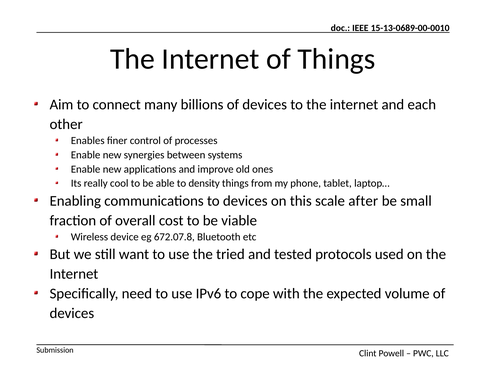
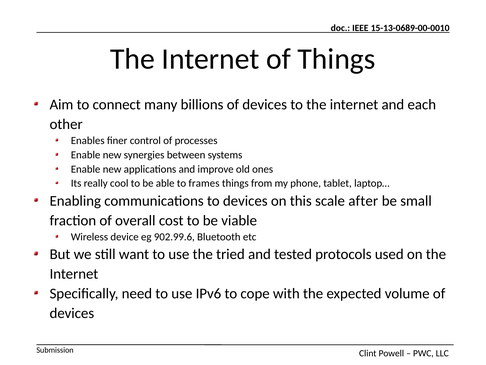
density: density -> frames
672.07.8: 672.07.8 -> 902.99.6
